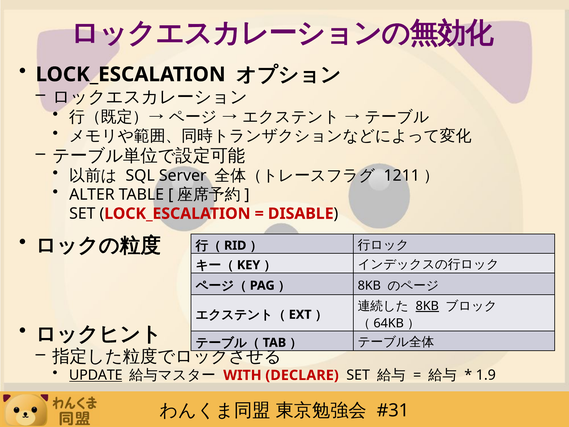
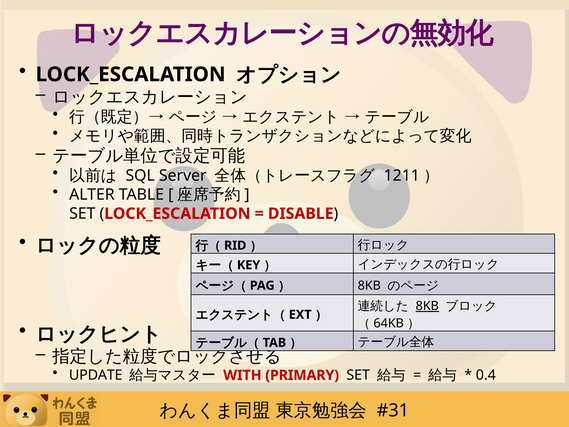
UPDATE underline: present -> none
DECLARE: DECLARE -> PRIMARY
1.9: 1.9 -> 0.4
